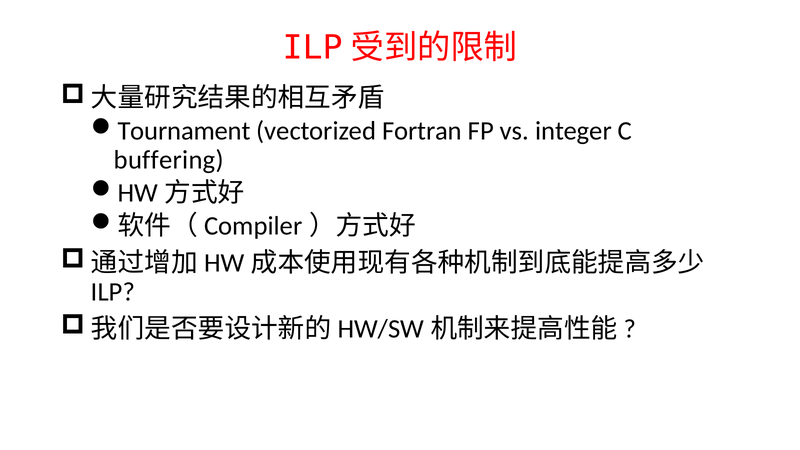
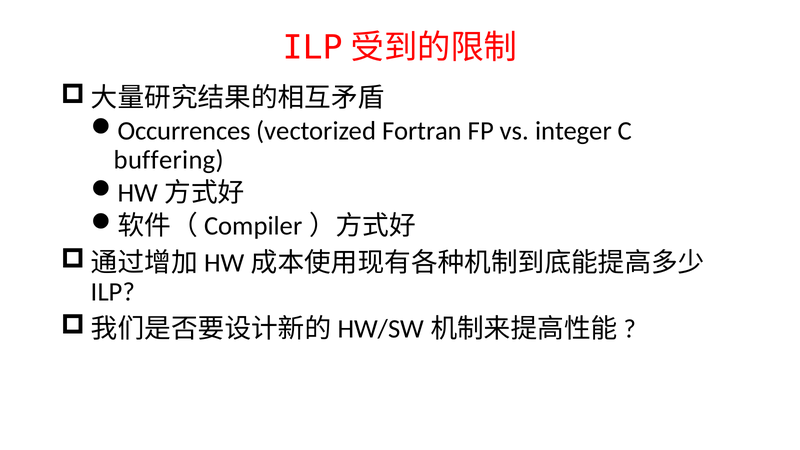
Tournament: Tournament -> Occurrences
